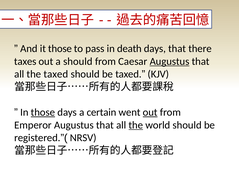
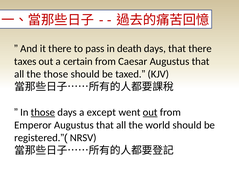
it those: those -> there
a should: should -> certain
Augustus at (170, 61) underline: present -> none
the taxed: taxed -> those
certain: certain -> except
the at (136, 125) underline: present -> none
